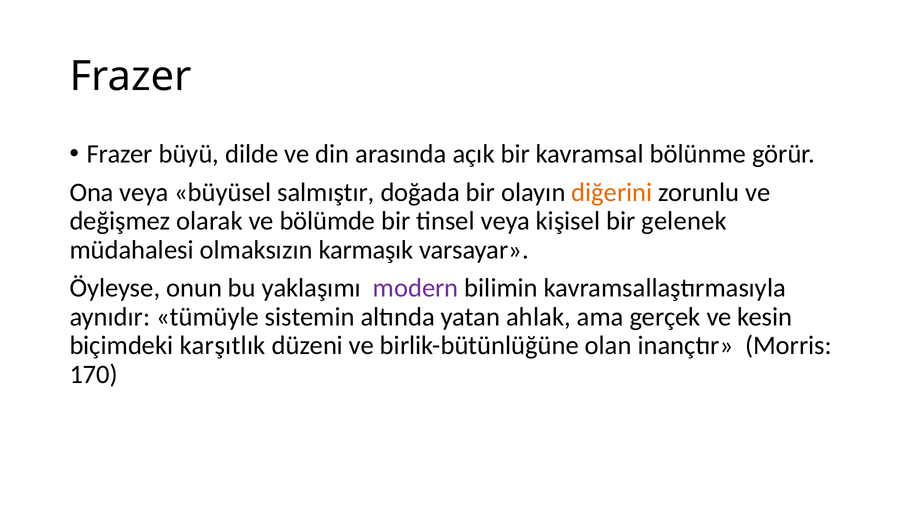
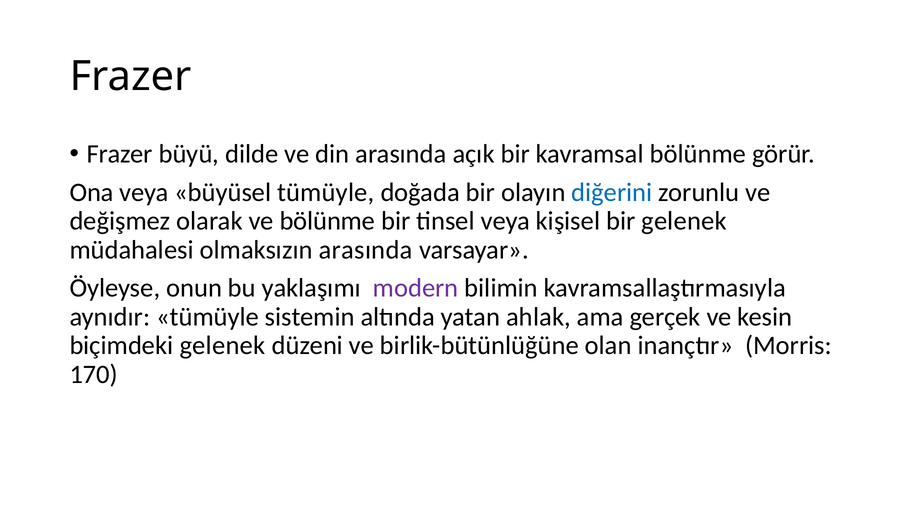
büyüsel salmıştır: salmıştır -> tümüyle
diğerini colour: orange -> blue
ve bölümde: bölümde -> bölünme
olmaksızın karmaşık: karmaşık -> arasında
biçimdeki karşıtlık: karşıtlık -> gelenek
